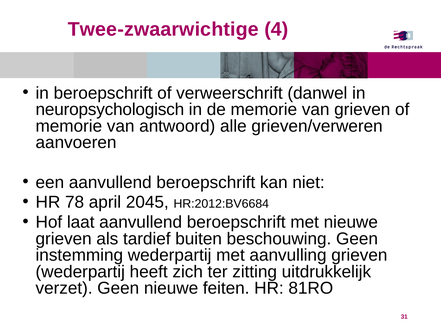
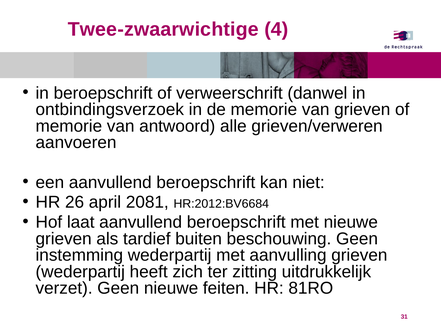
neuropsychologisch: neuropsychologisch -> ontbindingsverzoek
78: 78 -> 26
2045: 2045 -> 2081
